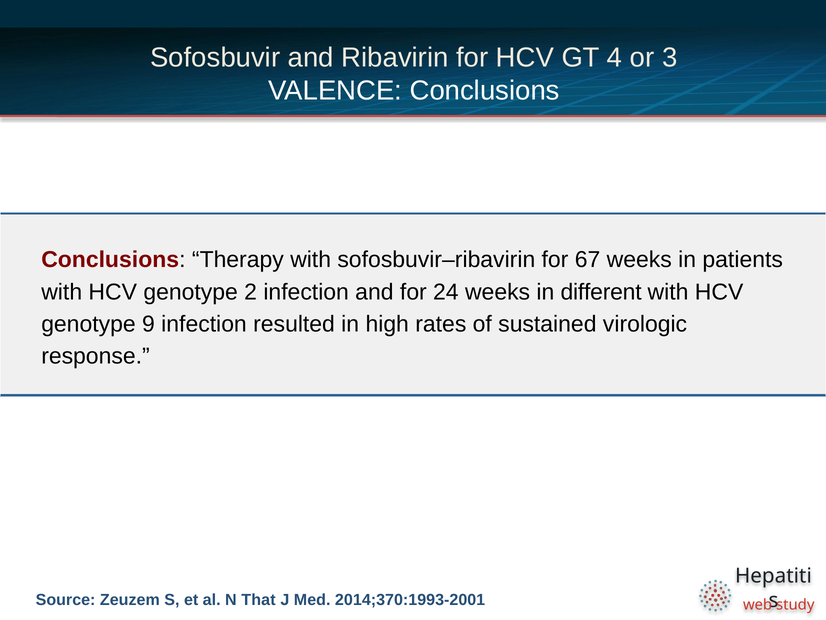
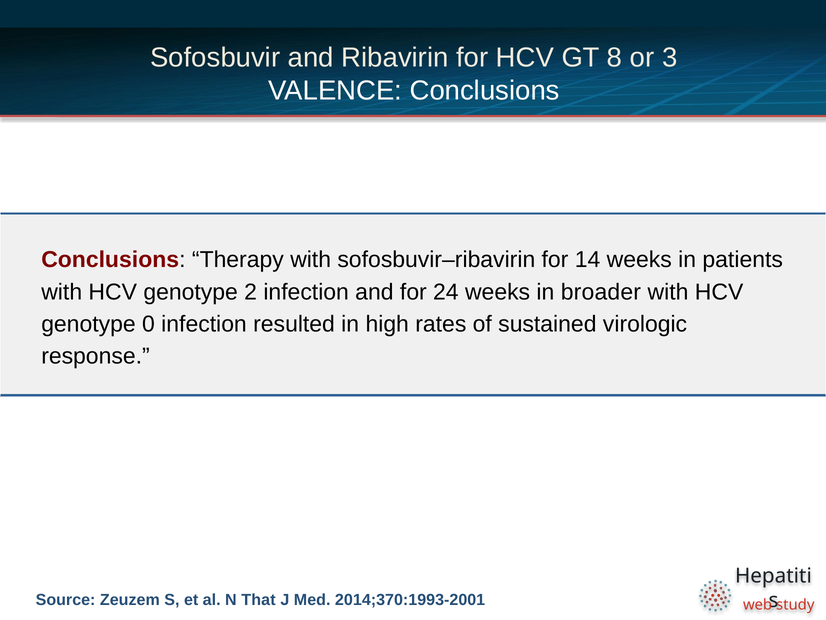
4: 4 -> 8
67: 67 -> 14
different: different -> broader
9: 9 -> 0
